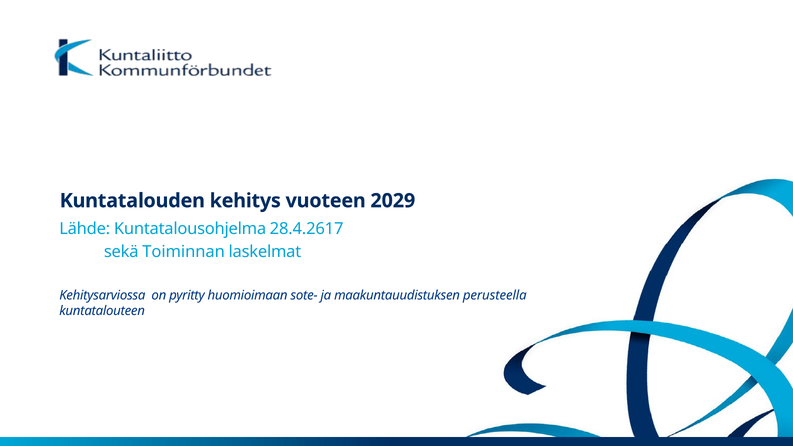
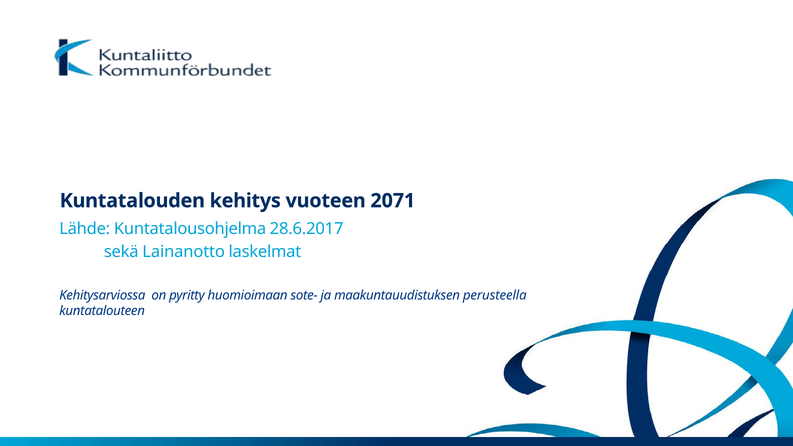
2029: 2029 -> 2071
28.4.2617: 28.4.2617 -> 28.6.2017
Toiminnan: Toiminnan -> Lainanotto
